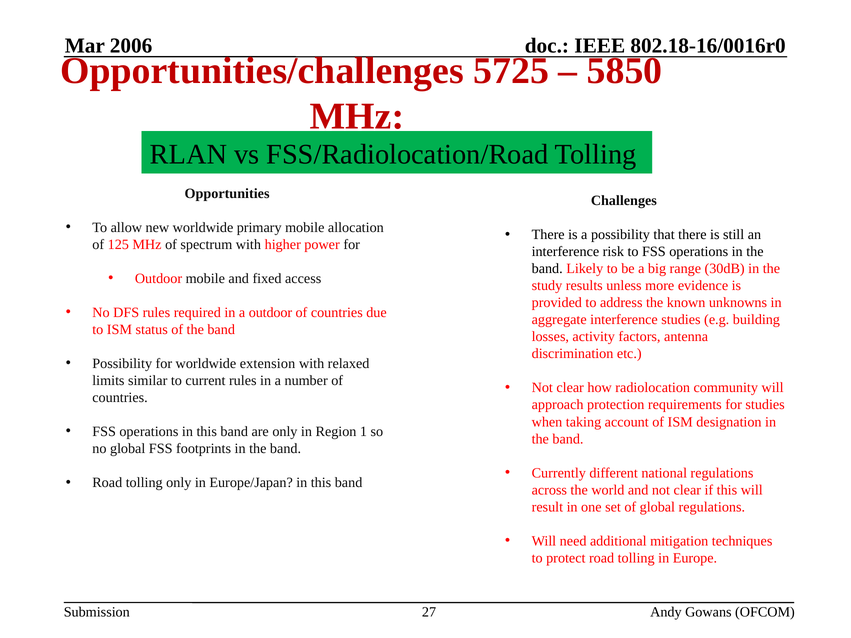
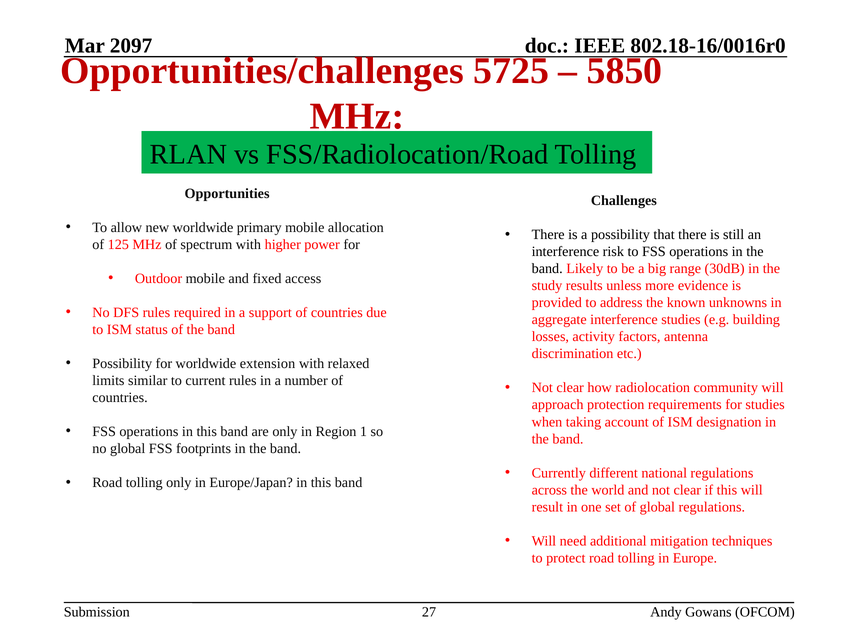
2006: 2006 -> 2097
a outdoor: outdoor -> support
